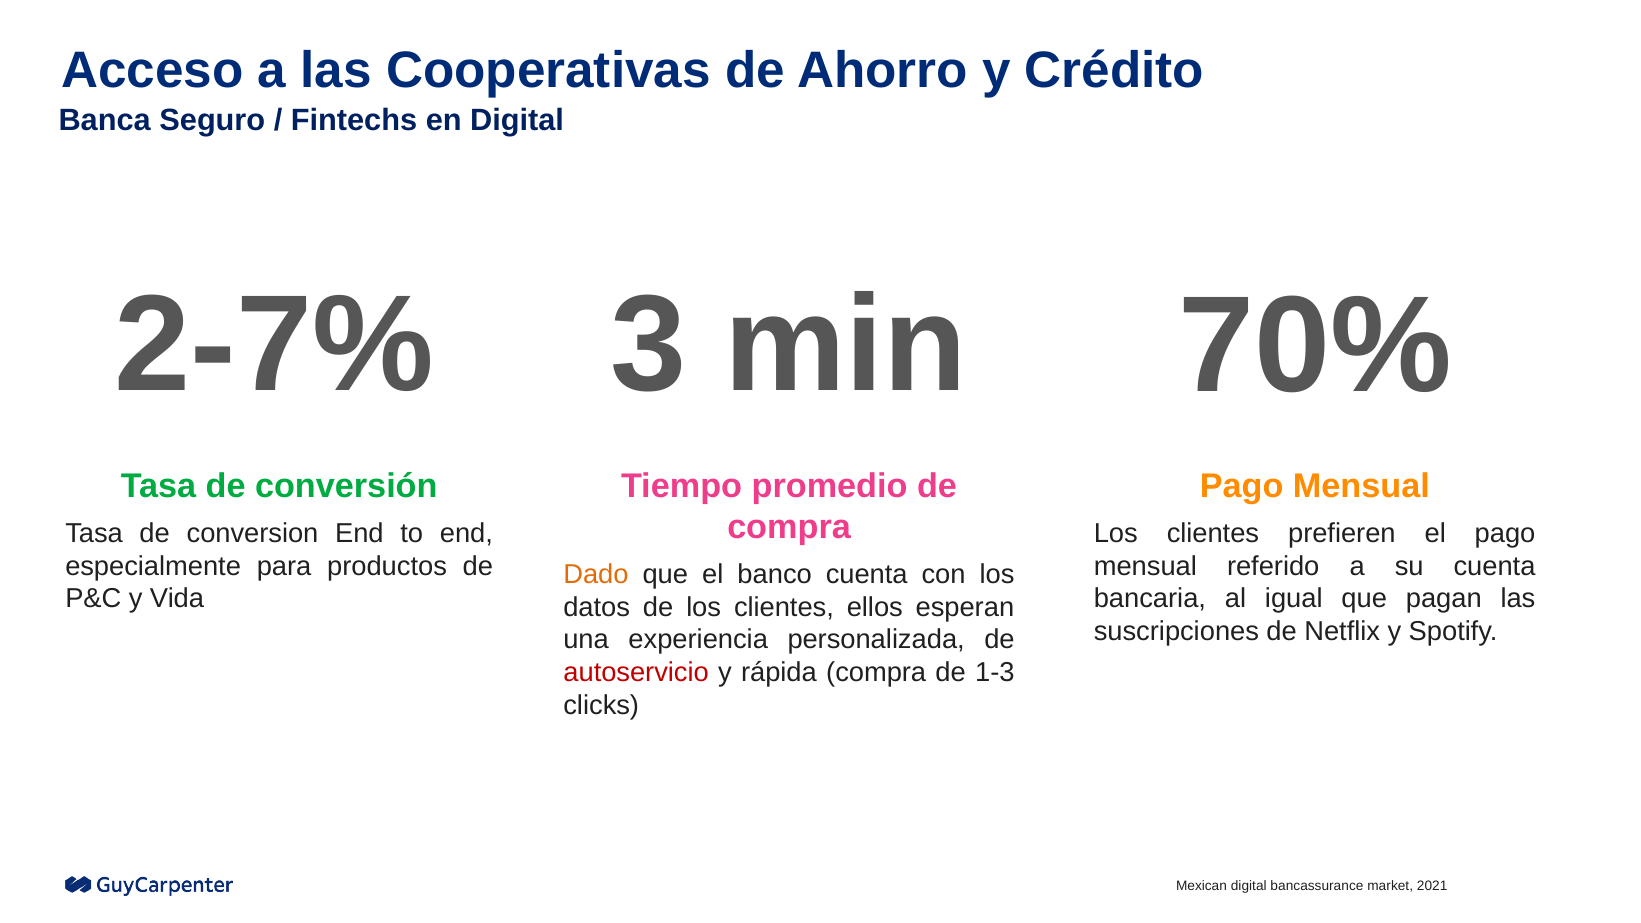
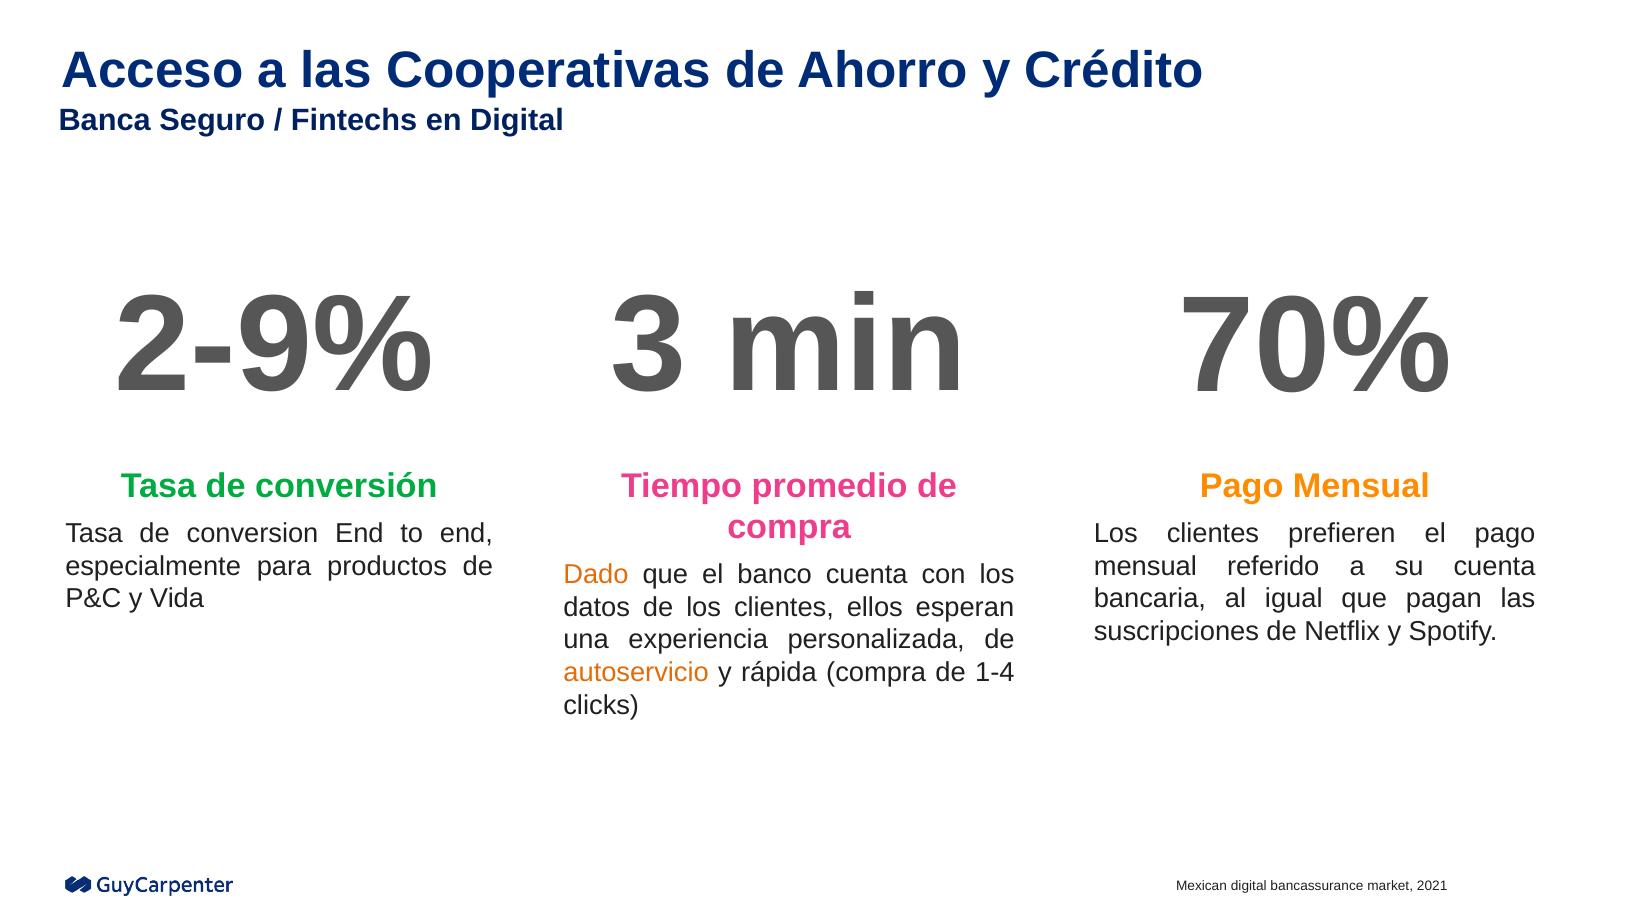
2-7%: 2-7% -> 2-9%
autoservicio colour: red -> orange
1-3: 1-3 -> 1-4
